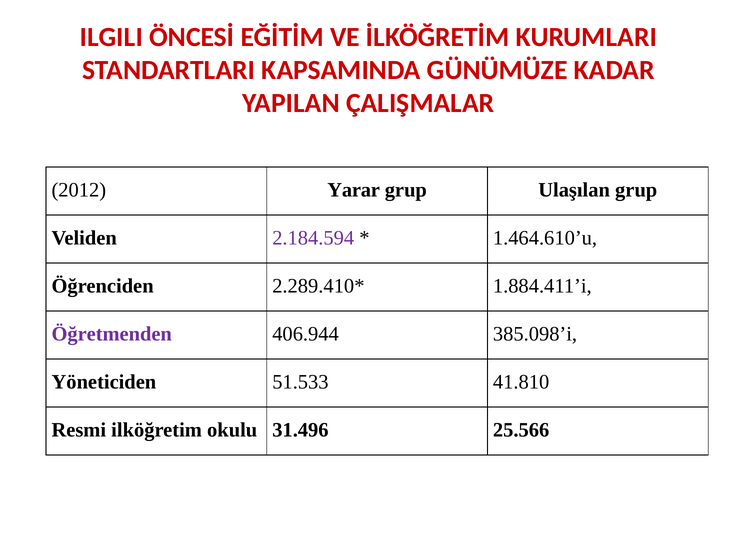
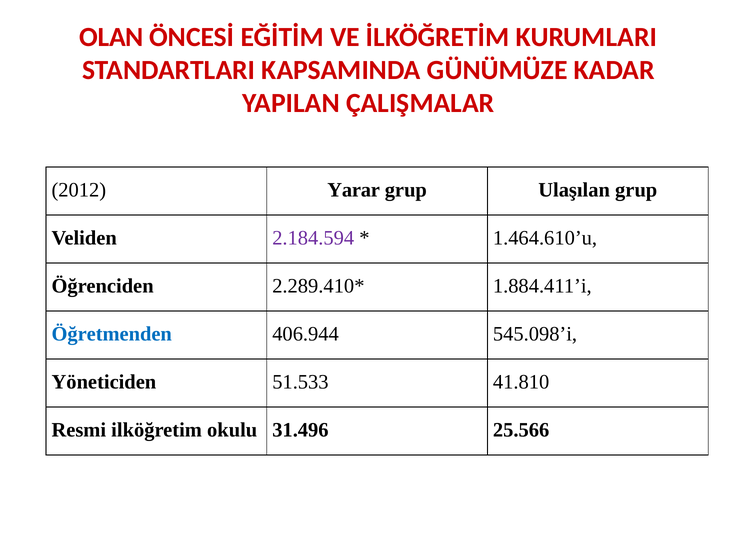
ILGILI: ILGILI -> OLAN
Öğretmenden colour: purple -> blue
385.098’i: 385.098’i -> 545.098’i
